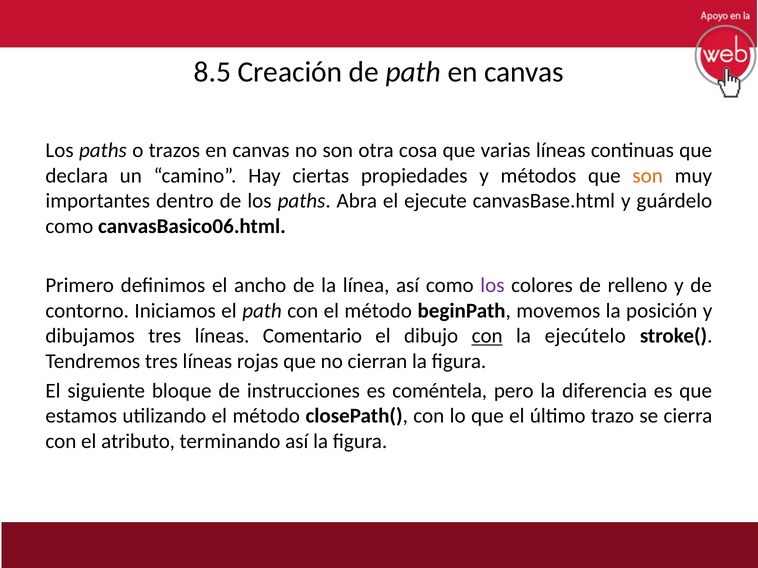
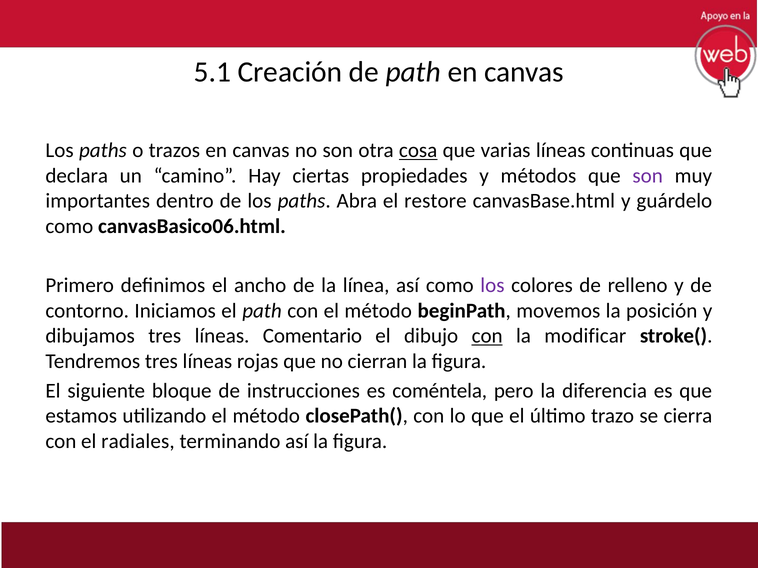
8.5: 8.5 -> 5.1
cosa underline: none -> present
son at (648, 176) colour: orange -> purple
ejecute: ejecute -> restore
ejecútelo: ejecútelo -> modificar
atributo: atributo -> radiales
